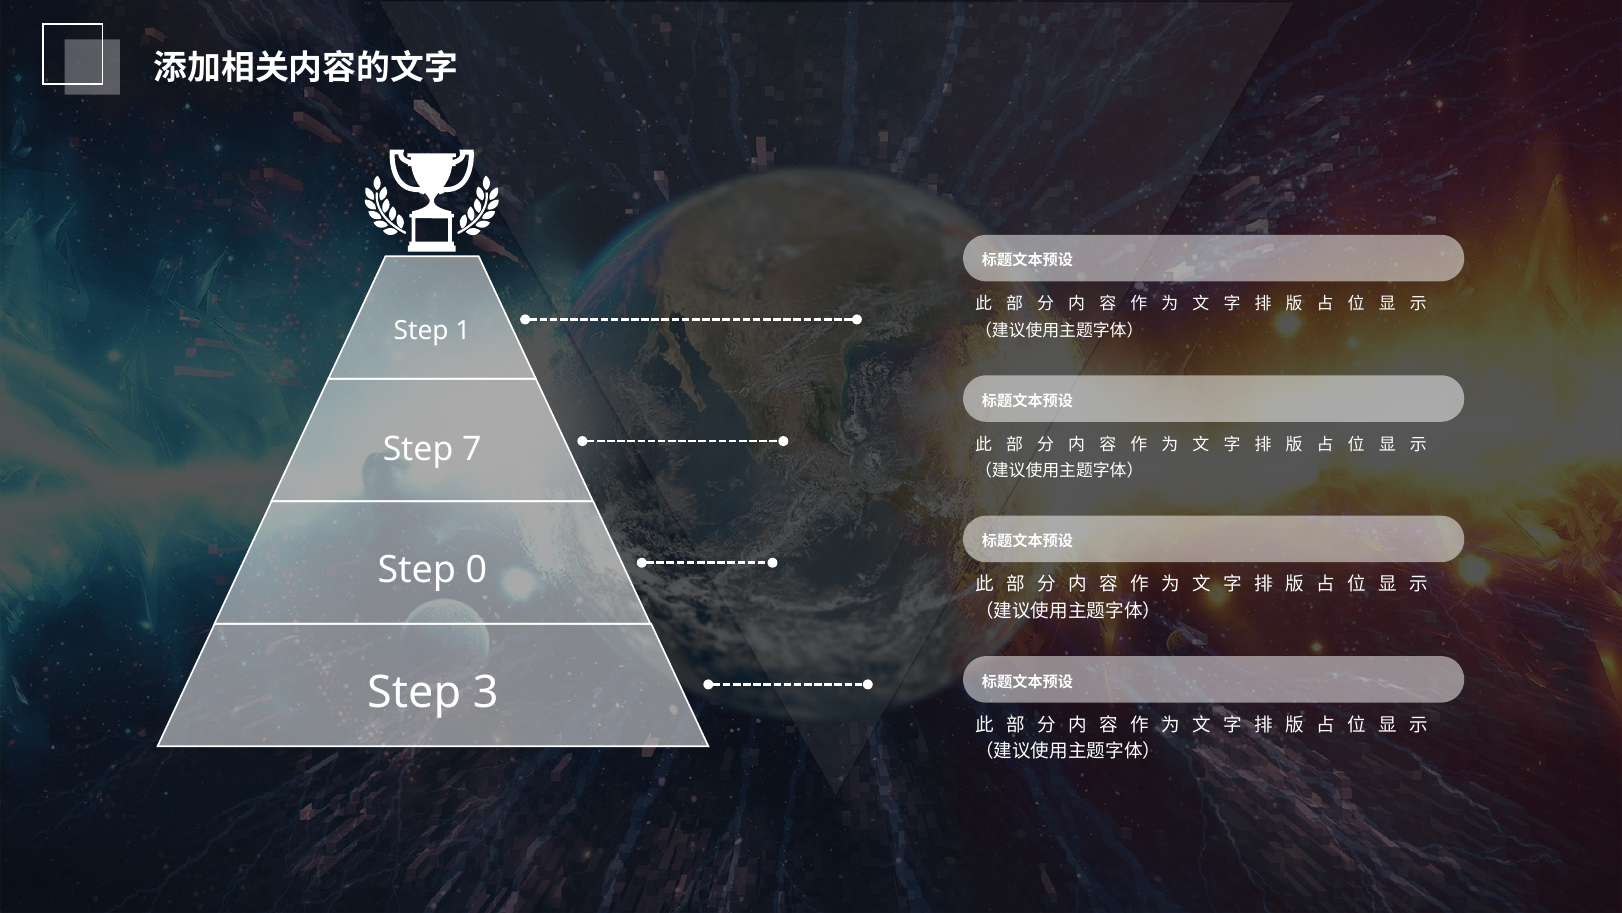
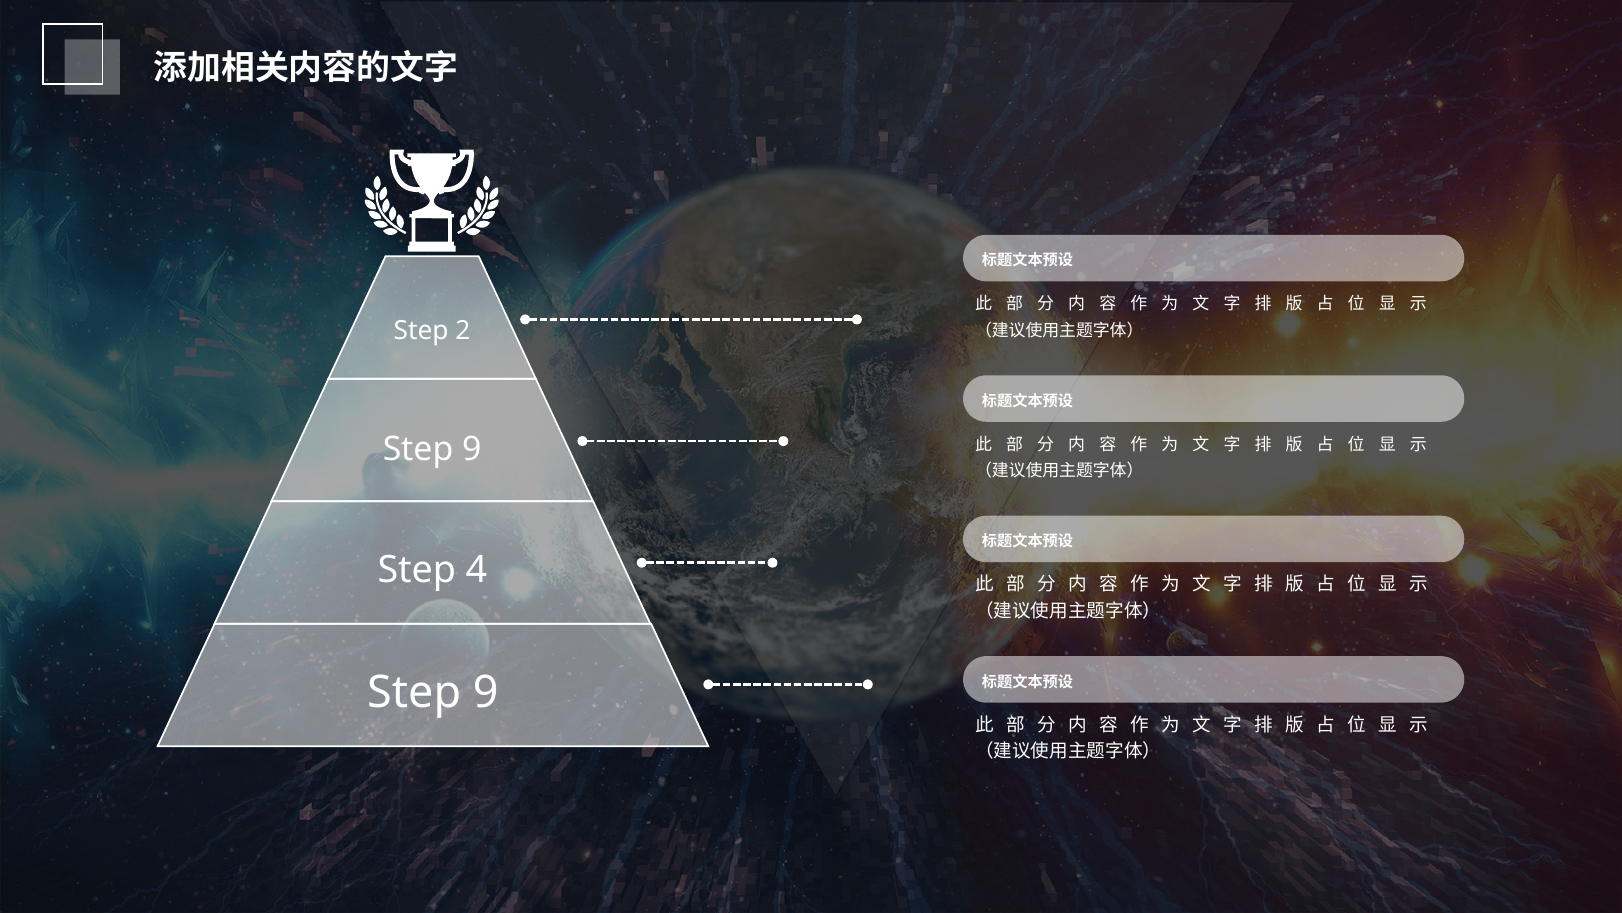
1: 1 -> 2
7 at (472, 449): 7 -> 9
0: 0 -> 4
3 at (486, 692): 3 -> 9
